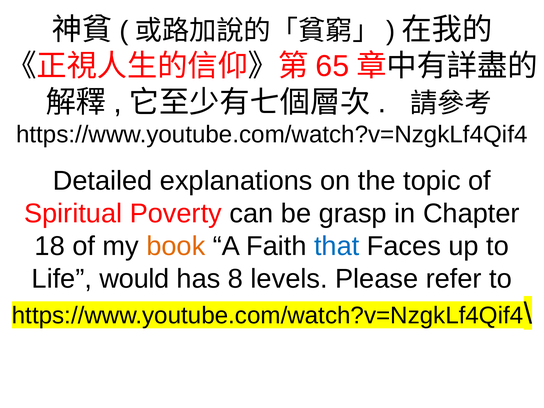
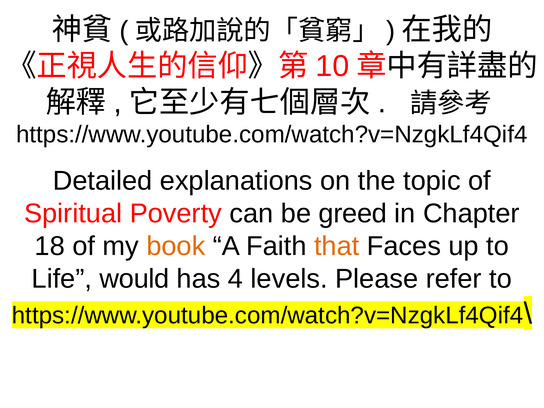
65: 65 -> 10
grasp: grasp -> greed
that colour: blue -> orange
8: 8 -> 4
